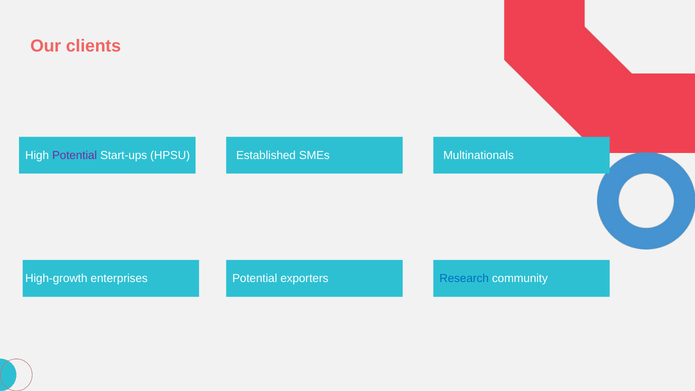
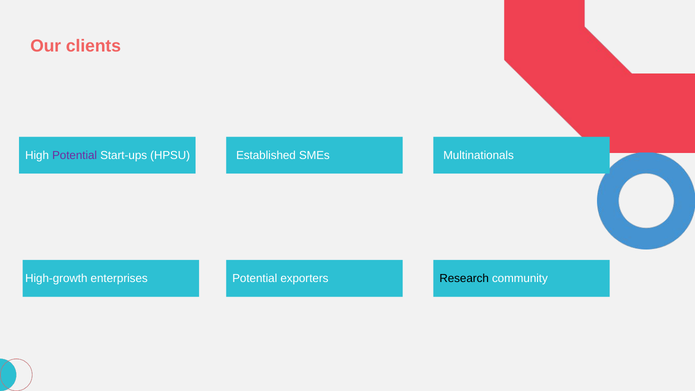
Research colour: blue -> black
